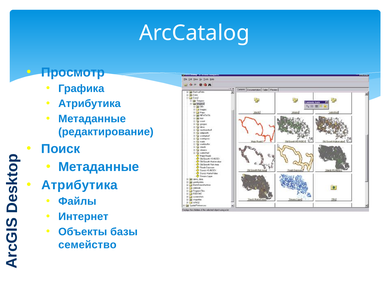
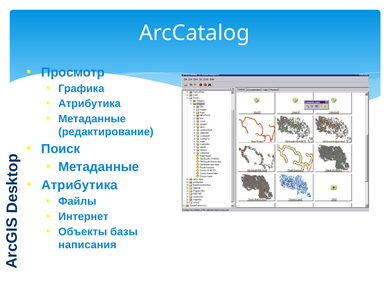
семейство: семейство -> написания
